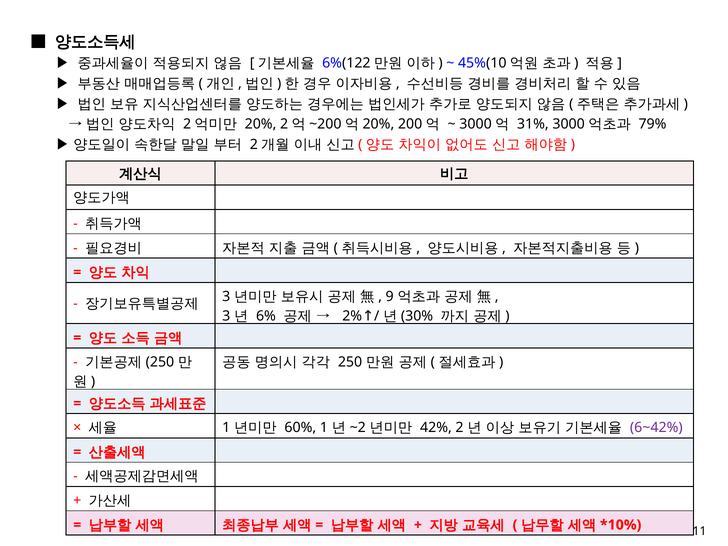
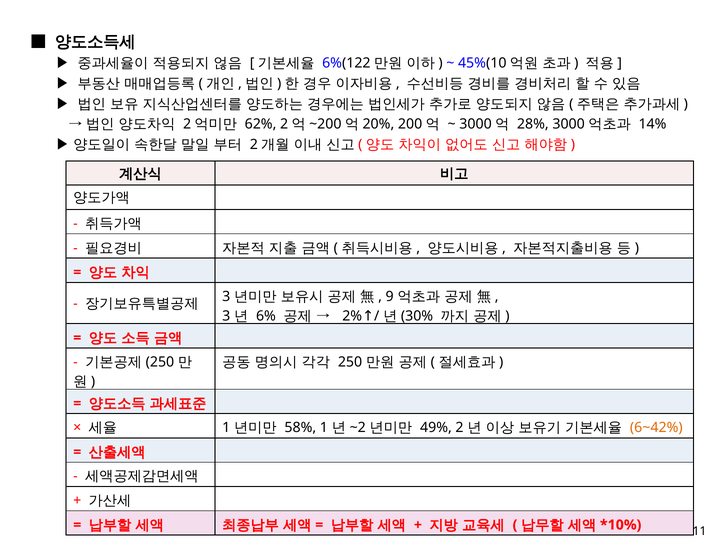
20%: 20% -> 62%
31%: 31% -> 28%
79%: 79% -> 14%
60%: 60% -> 58%
42%: 42% -> 49%
6~42% colour: purple -> orange
